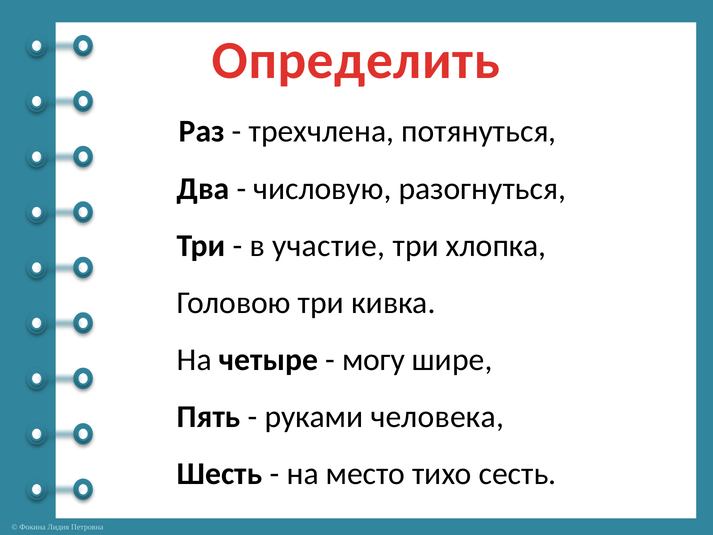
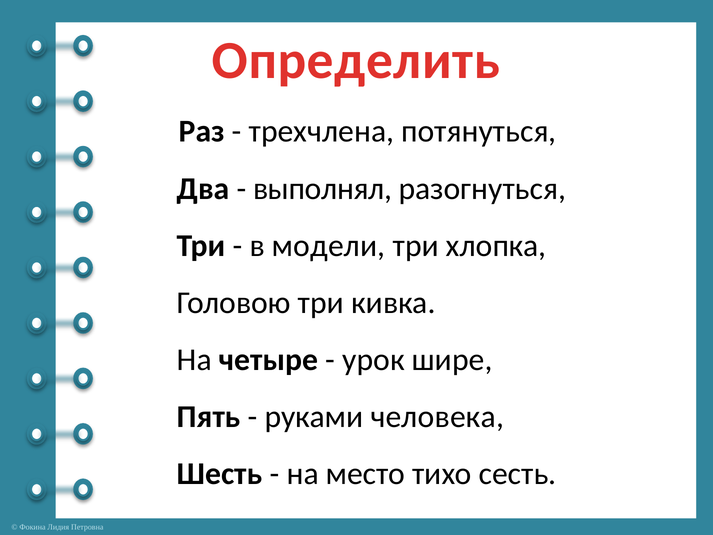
числовую: числовую -> выполнял
участие: участие -> модели
могу: могу -> урок
